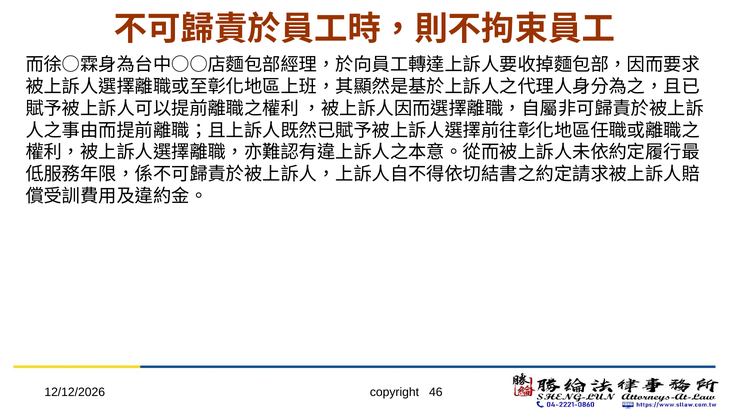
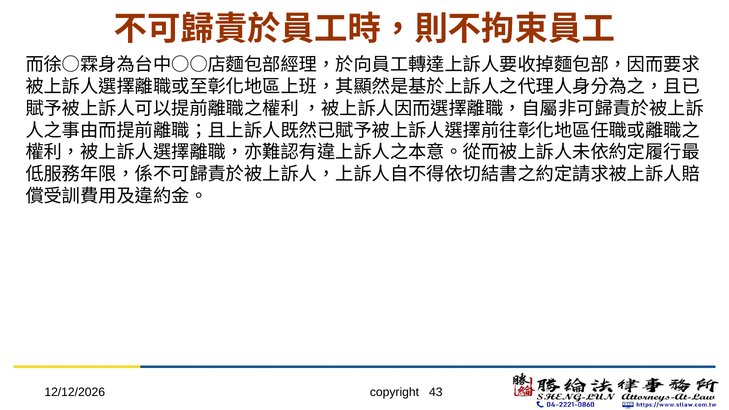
46: 46 -> 43
